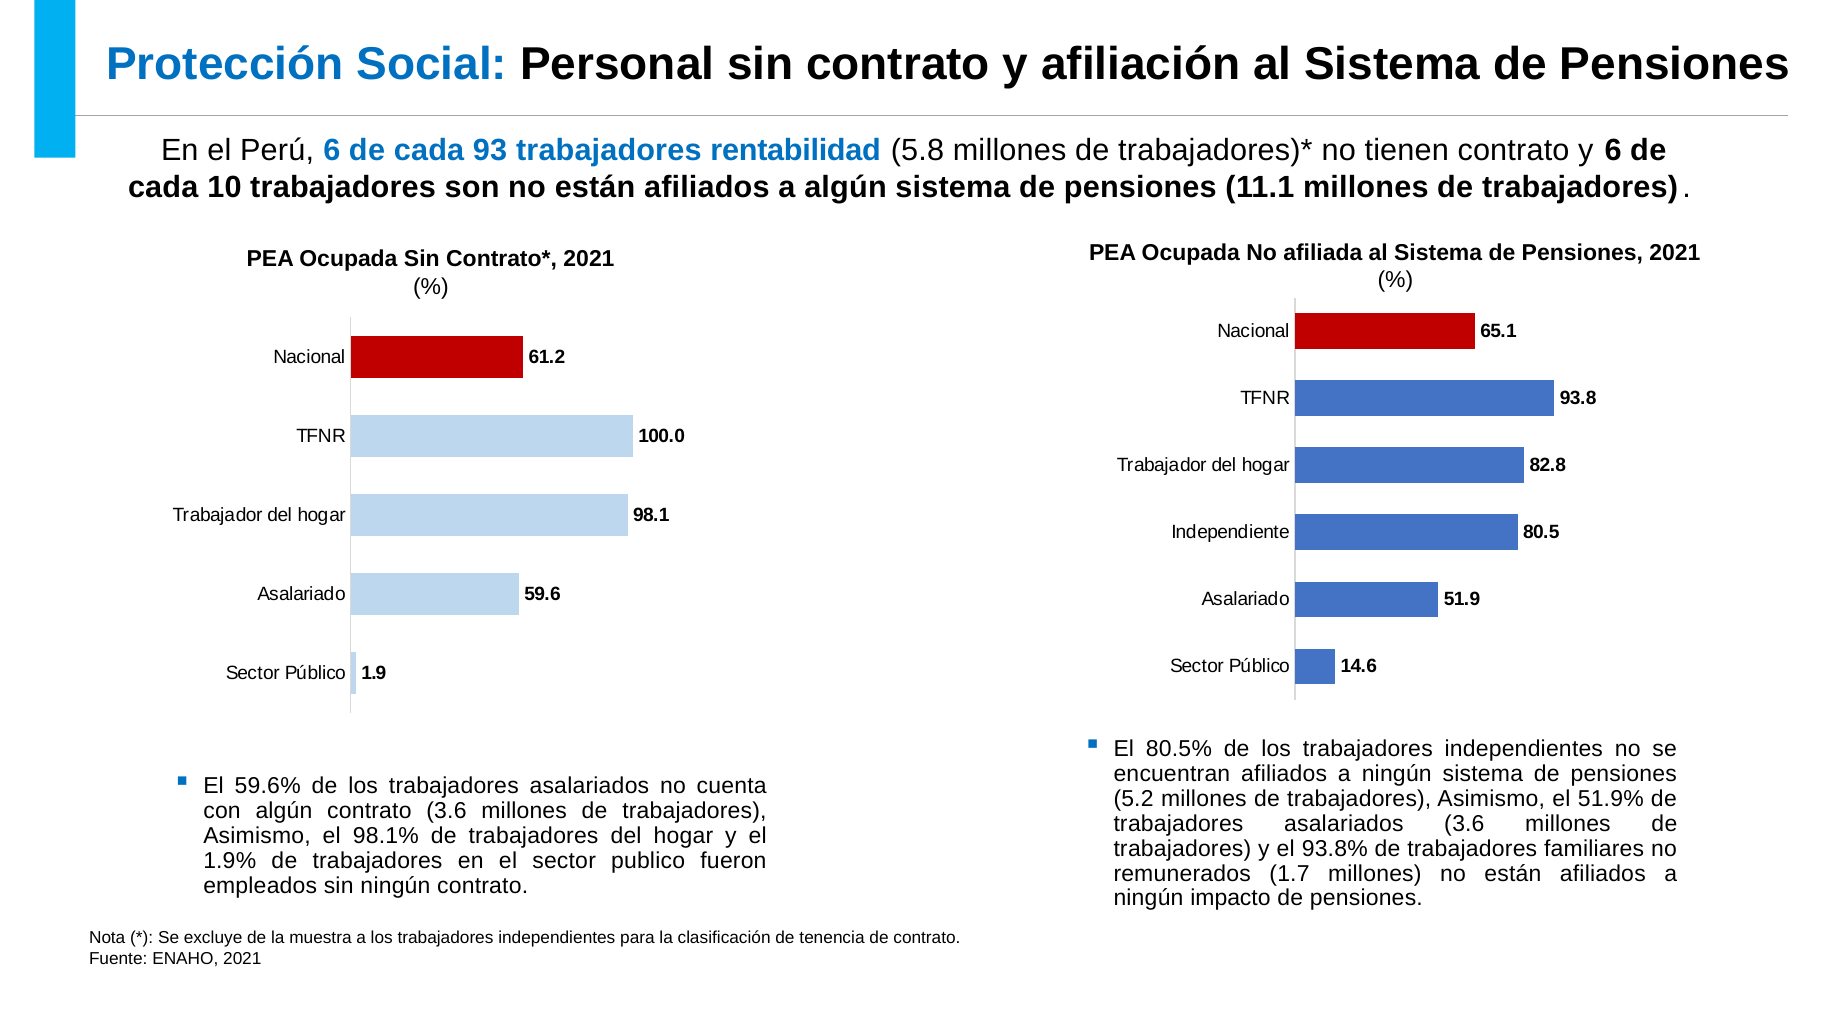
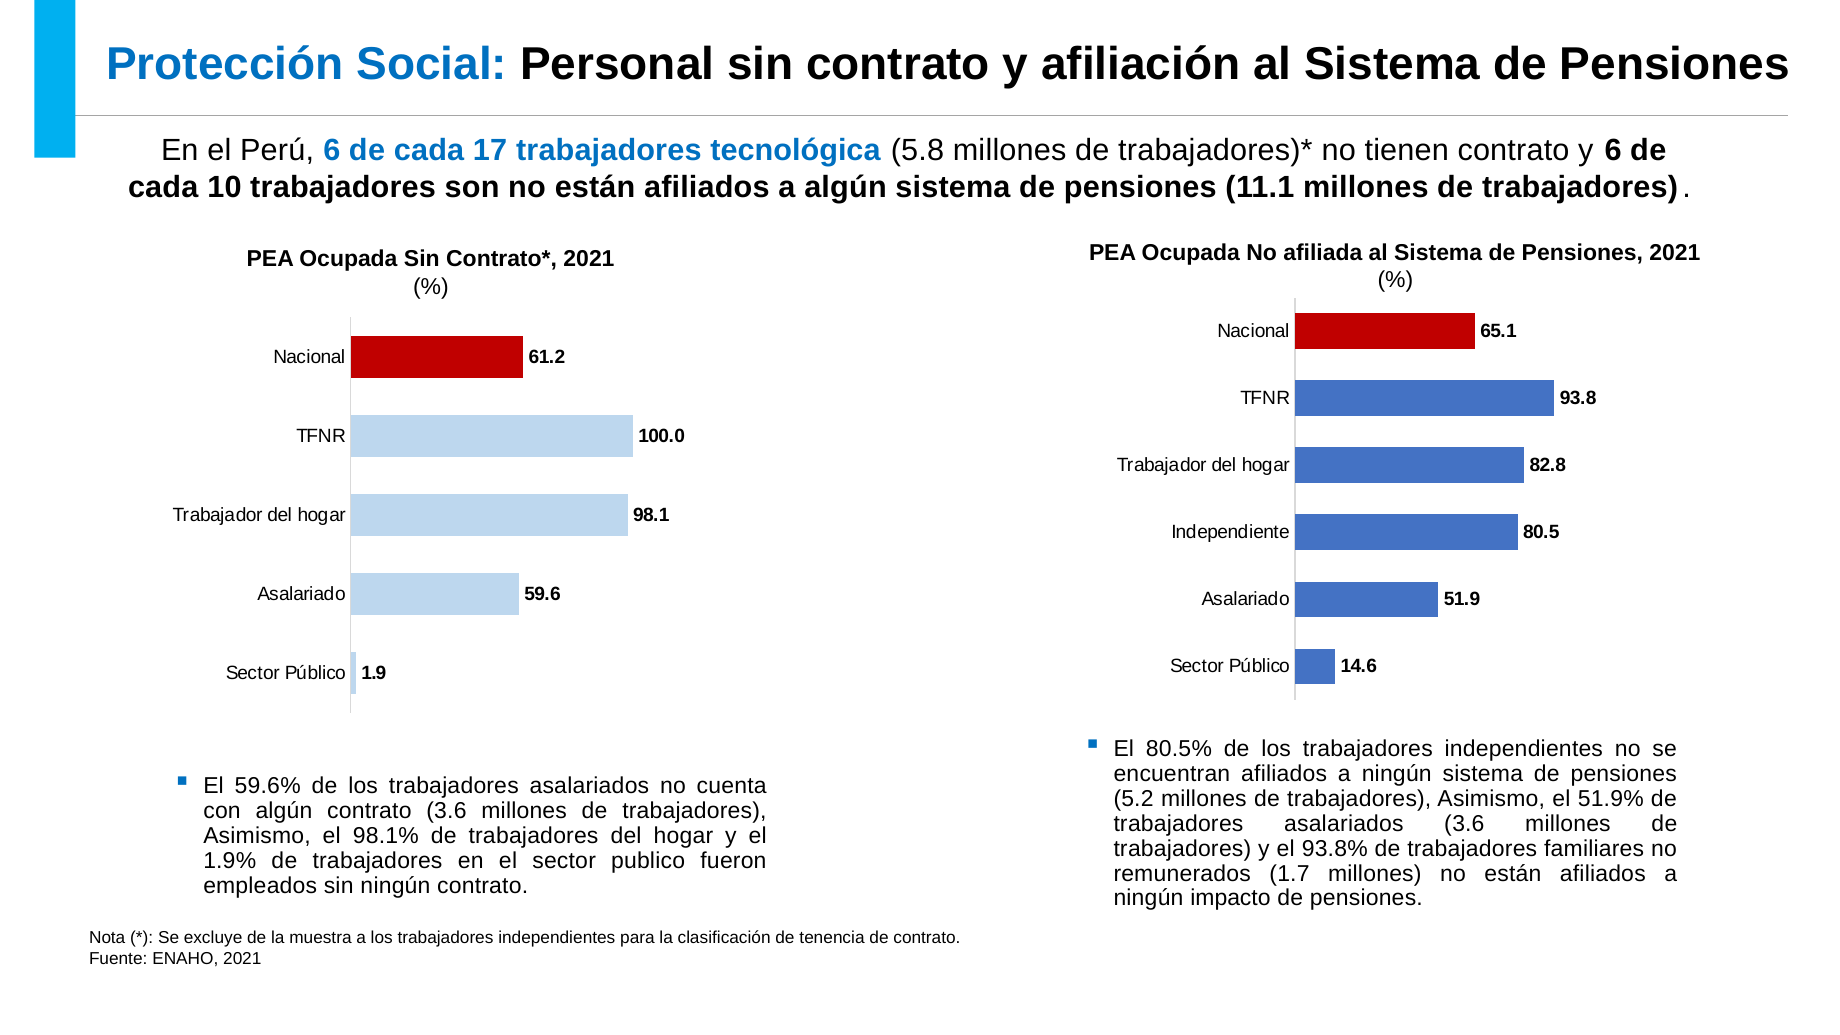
93: 93 -> 17
rentabilidad: rentabilidad -> tecnológica
